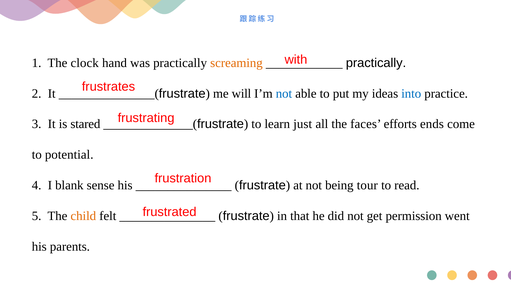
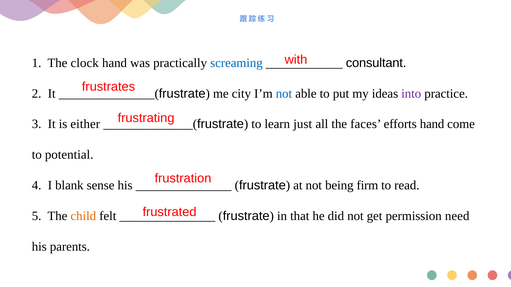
screaming colour: orange -> blue
practically at (376, 63): practically -> consultant
will: will -> city
into colour: blue -> purple
stared: stared -> either
efforts ends: ends -> hand
tour: tour -> firm
went: went -> need
